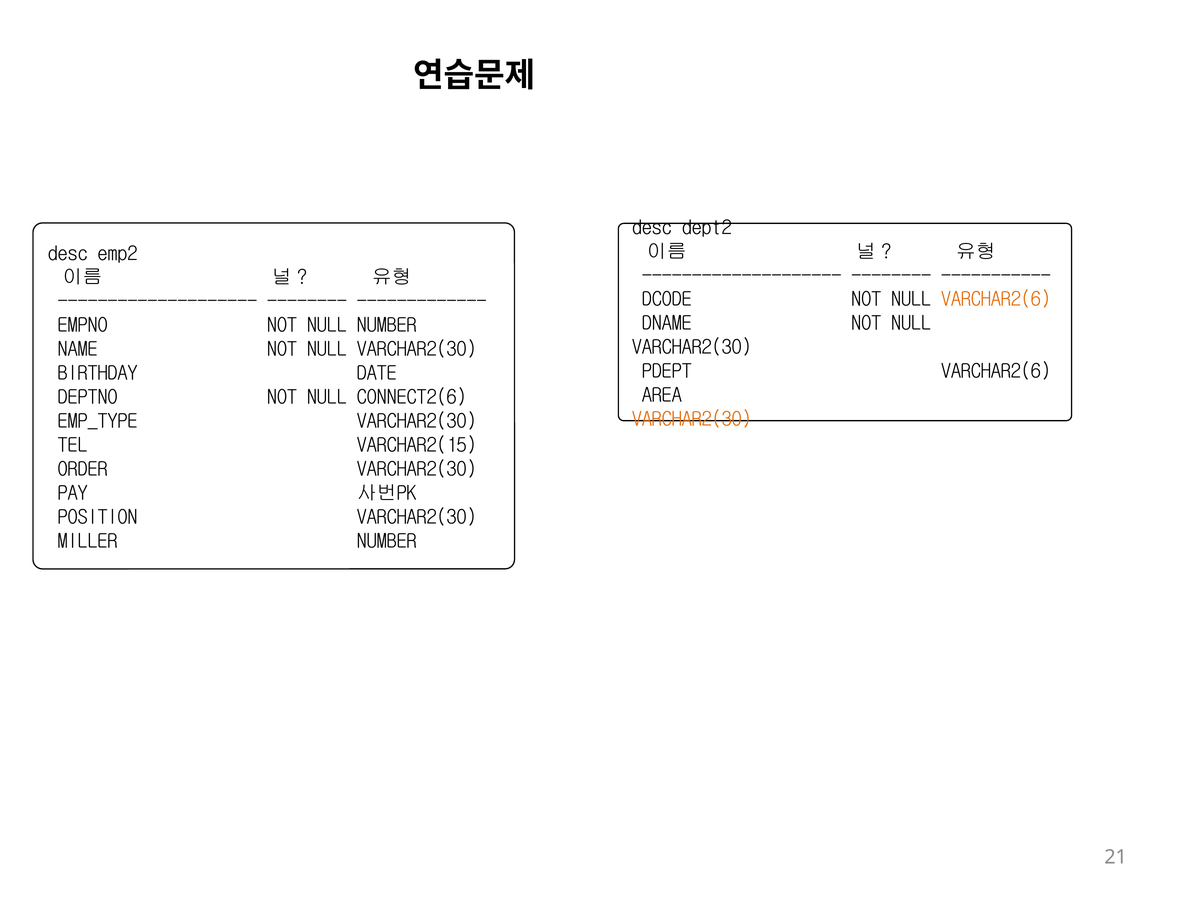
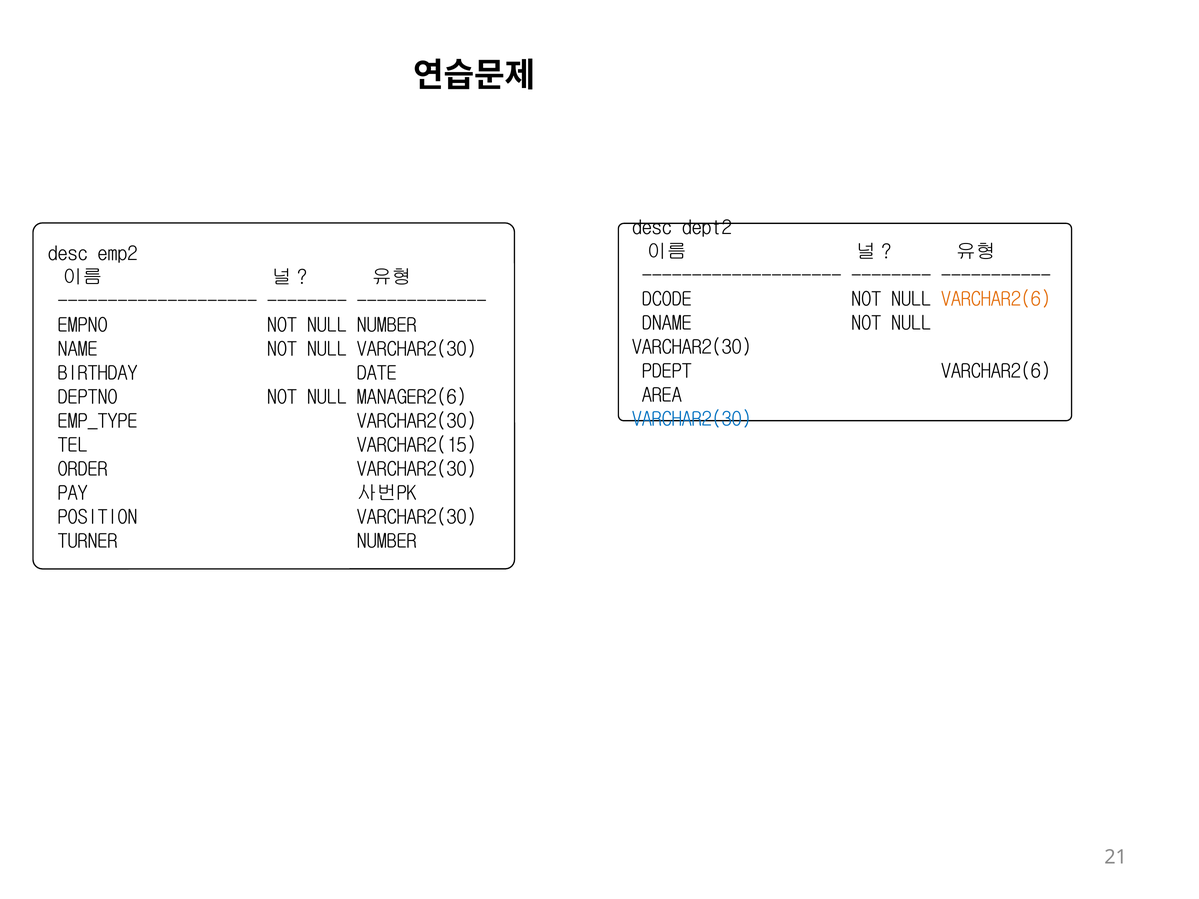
CONNECT2(6: CONNECT2(6 -> MANAGER2(6
VARCHAR2(30 at (692, 419) colour: orange -> blue
MILLER: MILLER -> TURNER
